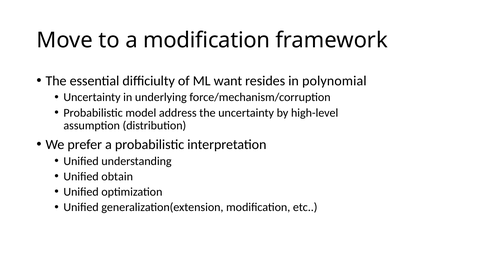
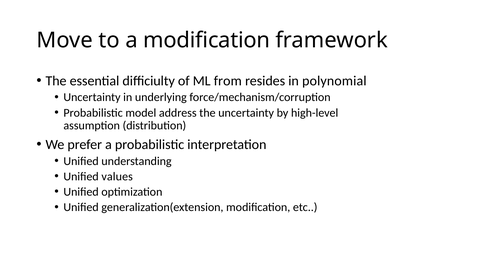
want: want -> from
obtain: obtain -> values
